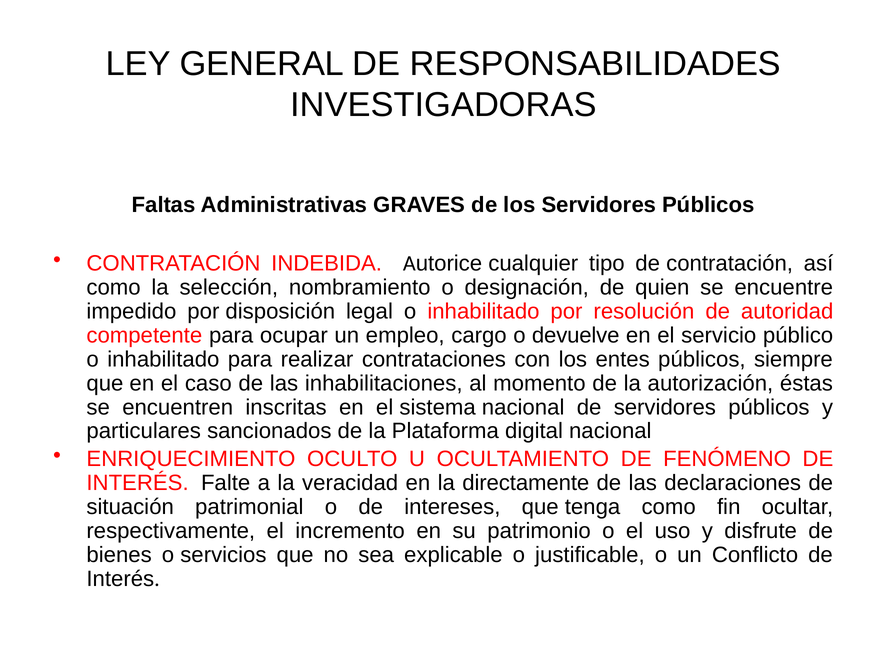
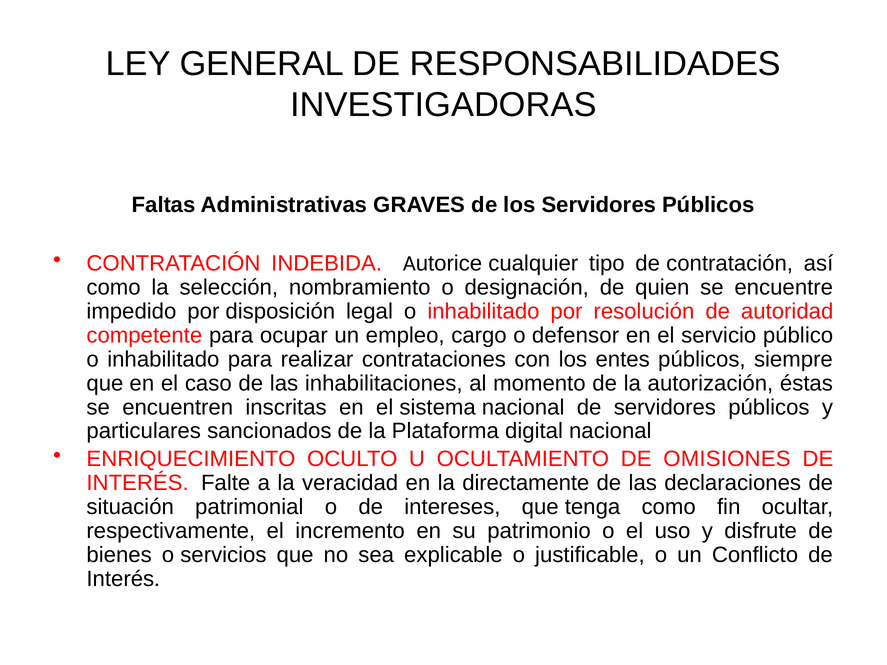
devuelve: devuelve -> defensor
FENÓMENO: FENÓMENO -> OMISIONES
